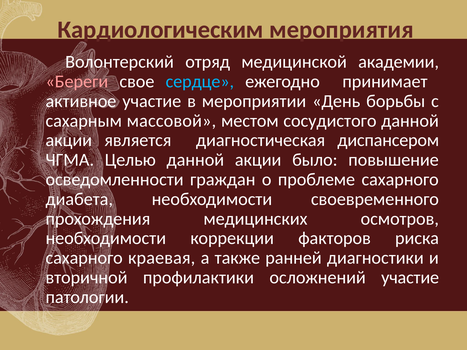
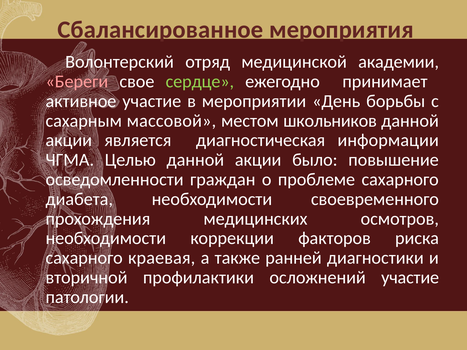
Кардиологическим: Кардиологическим -> Сбалансированное
сердце colour: light blue -> light green
сосудистого: сосудистого -> школьников
диспансером: диспансером -> информации
